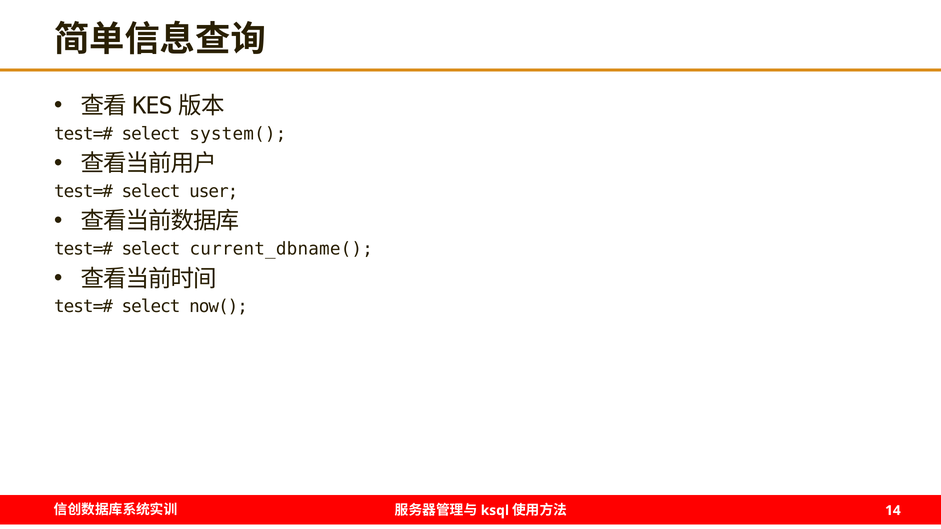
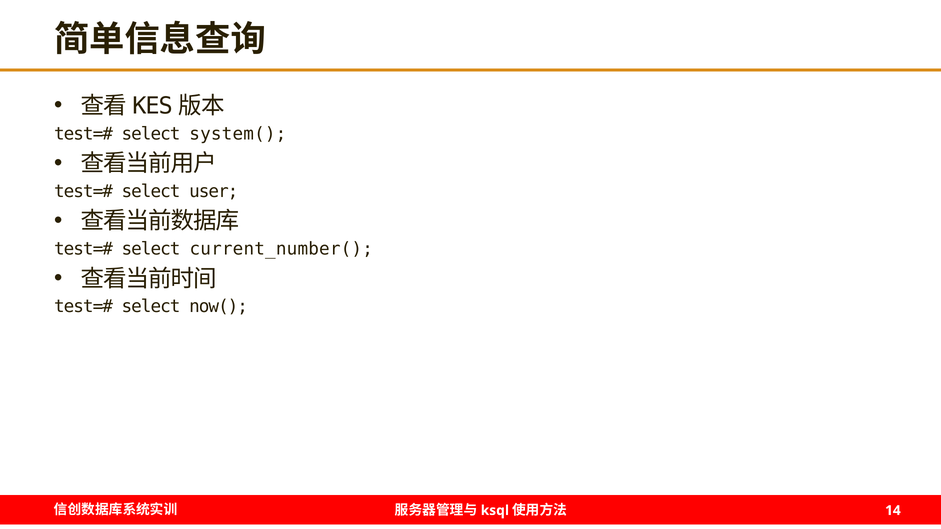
current_dbname(: current_dbname( -> current_number(
